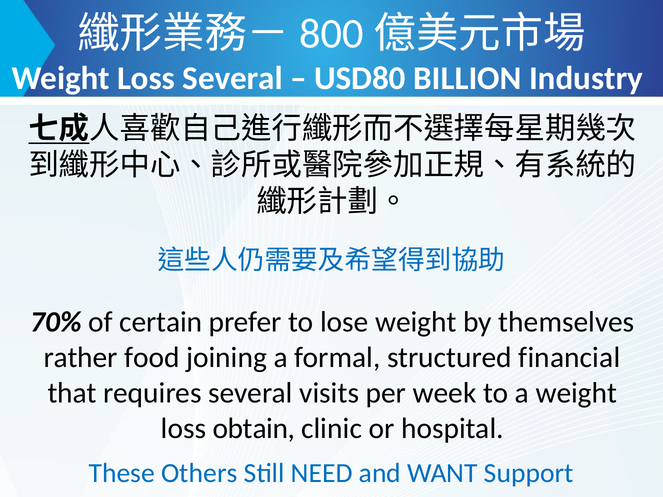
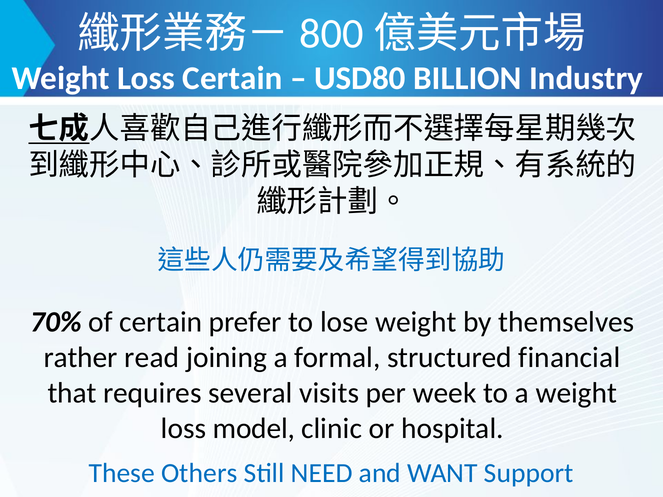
Loss Several: Several -> Certain
food: food -> read
obtain: obtain -> model
